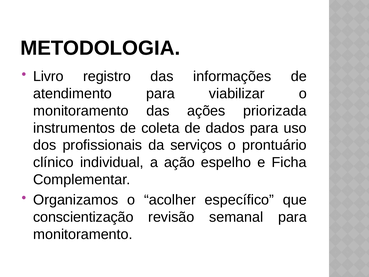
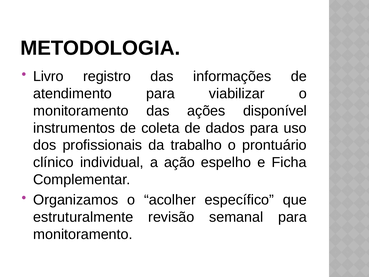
priorizada: priorizada -> disponível
serviços: serviços -> trabalho
conscientização: conscientização -> estruturalmente
